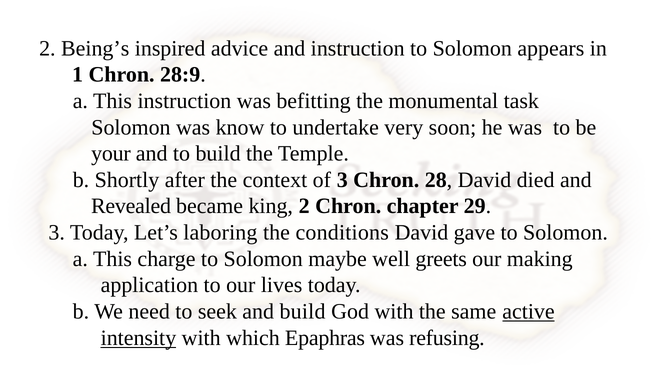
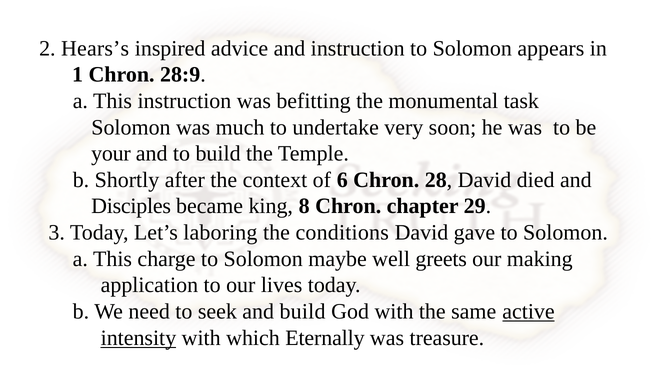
Being’s: Being’s -> Hears’s
know: know -> much
of 3: 3 -> 6
Revealed: Revealed -> Disciples
king 2: 2 -> 8
Epaphras: Epaphras -> Eternally
refusing: refusing -> treasure
